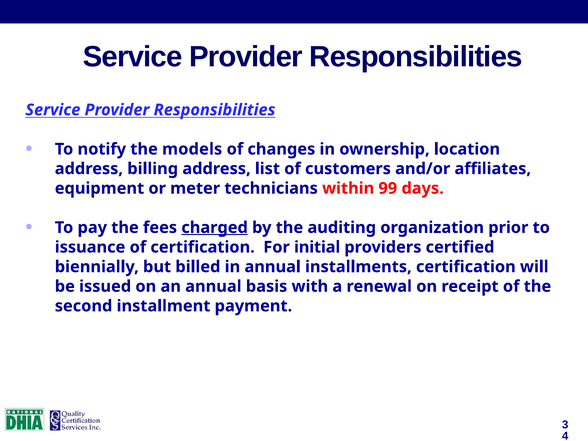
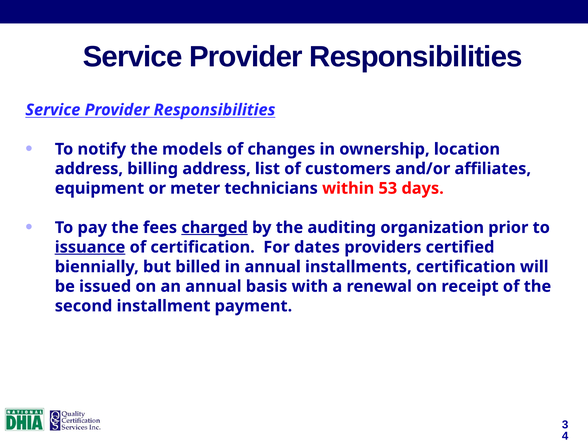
99: 99 -> 53
issuance underline: none -> present
initial: initial -> dates
